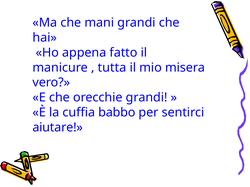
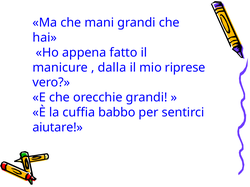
tutta: tutta -> dalla
misera: misera -> riprese
